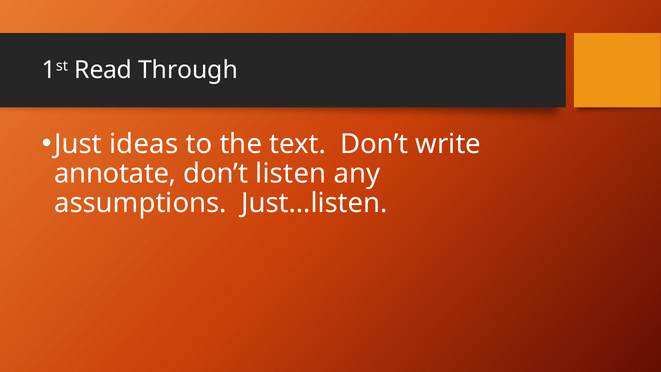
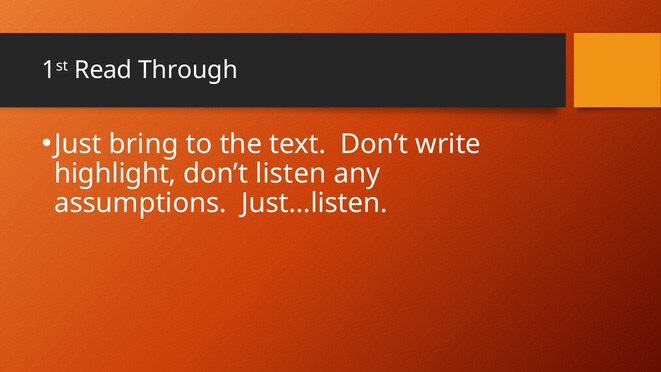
ideas: ideas -> bring
annotate: annotate -> highlight
